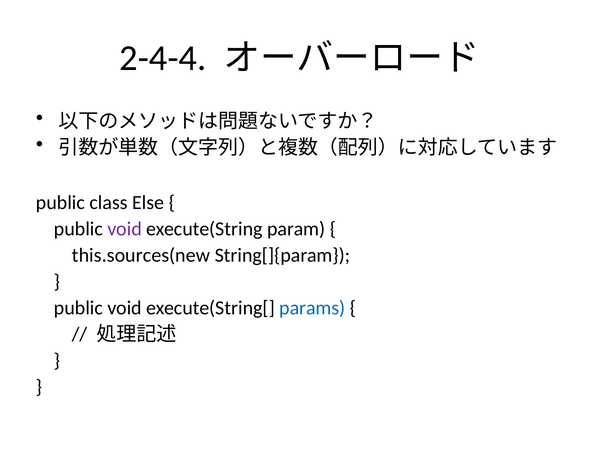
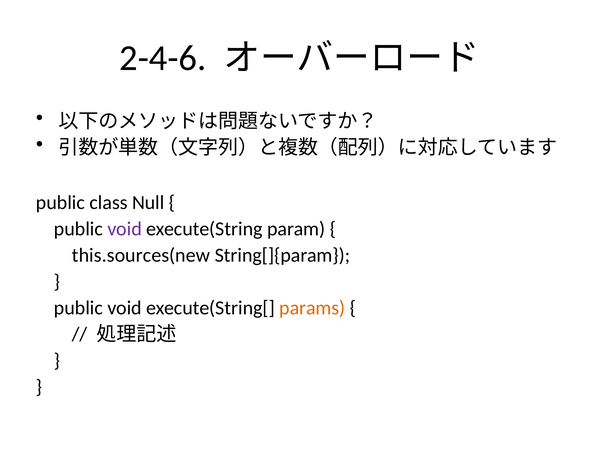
2-4-4: 2-4-4 -> 2-4-6
Else: Else -> Null
params colour: blue -> orange
